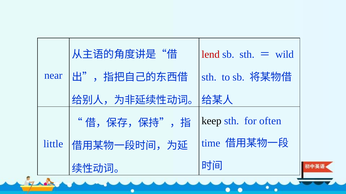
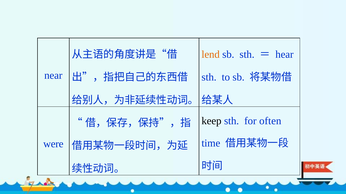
lend colour: red -> orange
wild: wild -> hear
little: little -> were
